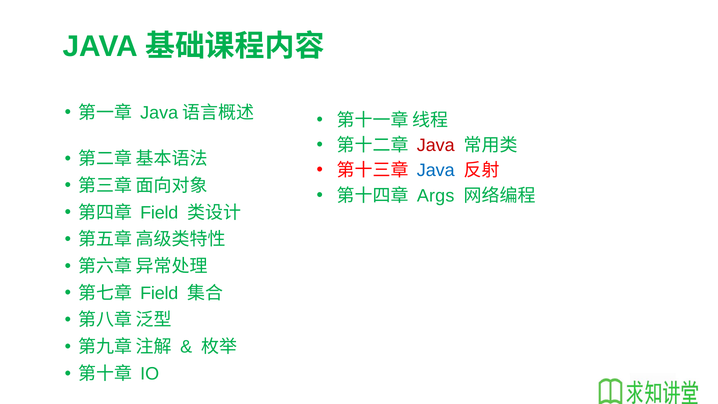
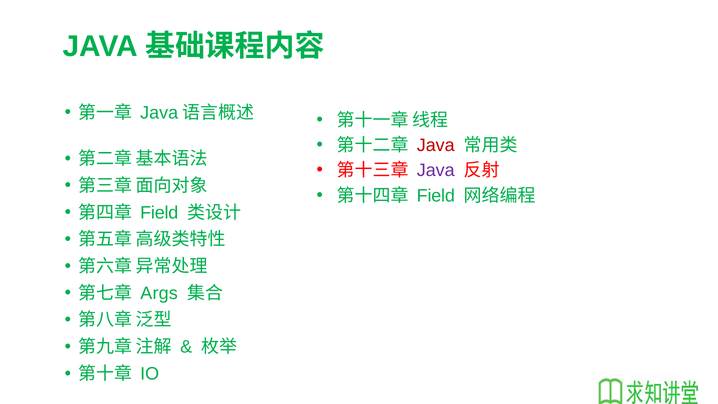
Java at (436, 170) colour: blue -> purple
Args at (436, 196): Args -> Field
Field at (159, 293): Field -> Args
